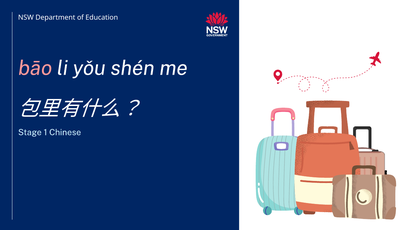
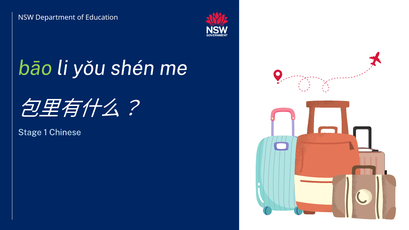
bāo colour: pink -> light green
